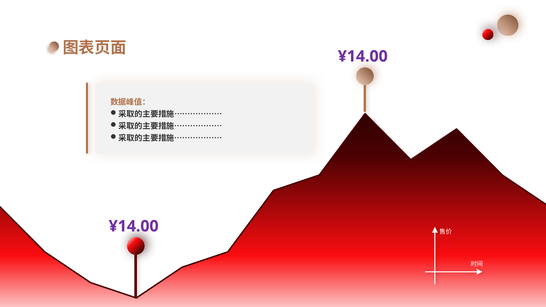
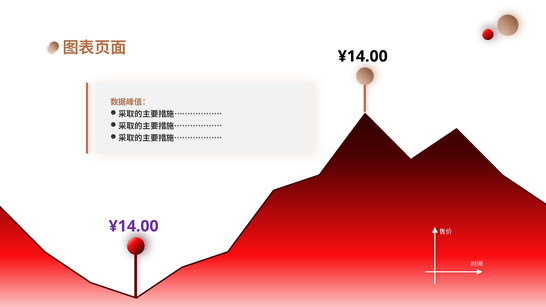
¥14.00 at (363, 56) colour: purple -> black
